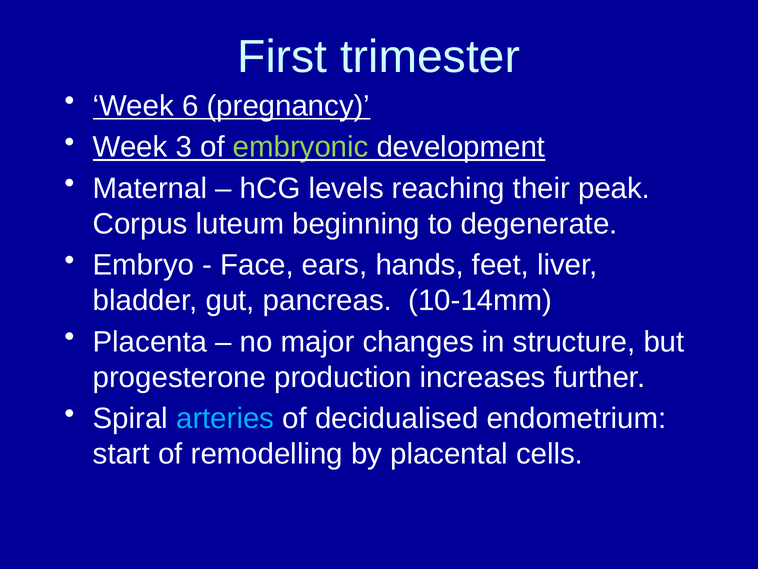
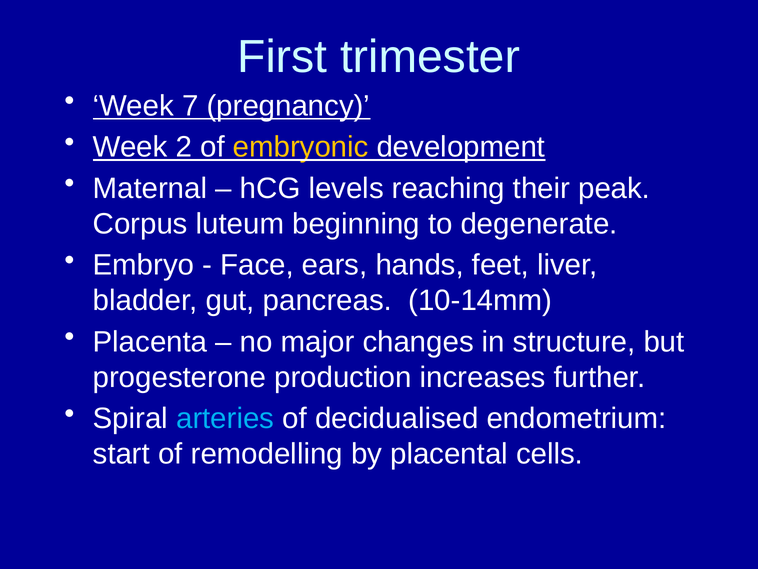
6: 6 -> 7
3: 3 -> 2
embryonic colour: light green -> yellow
